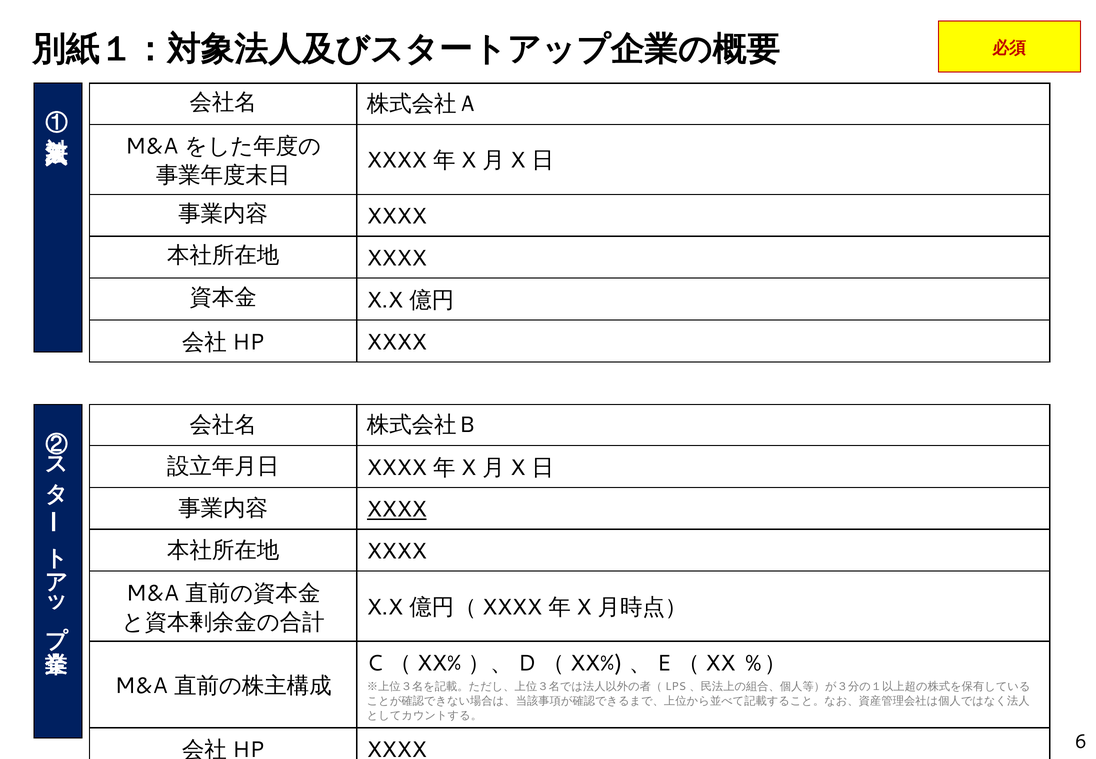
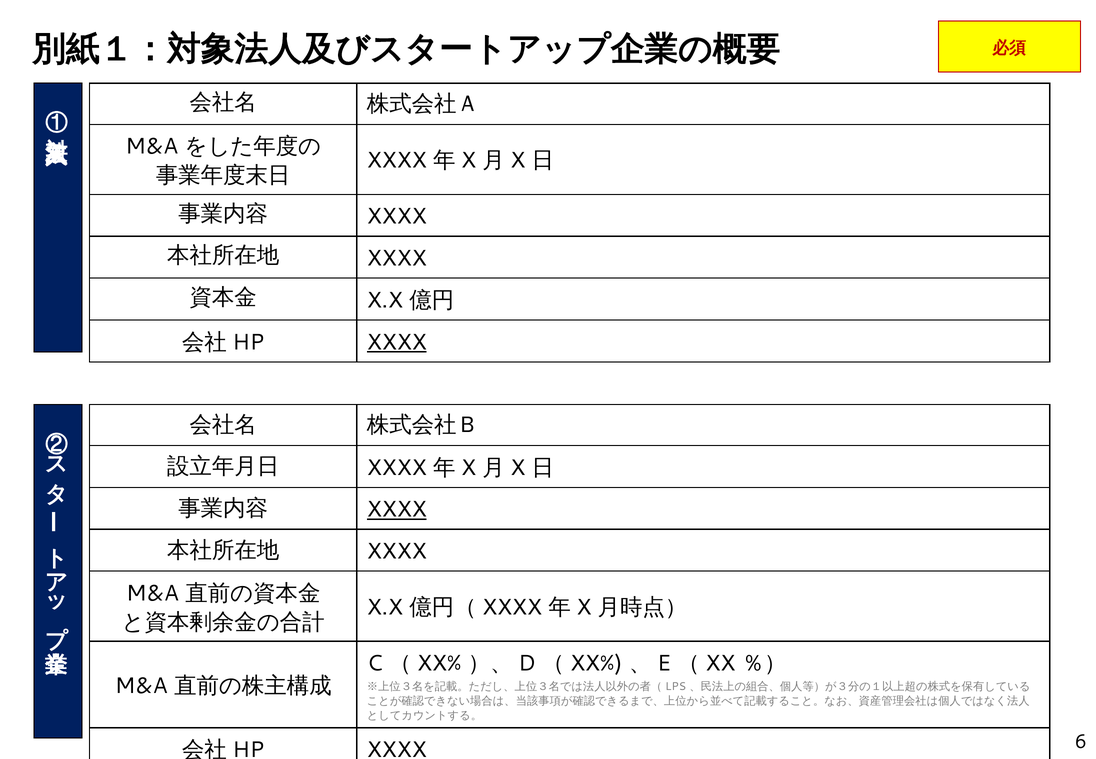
XXXX at (397, 342) underline: none -> present
